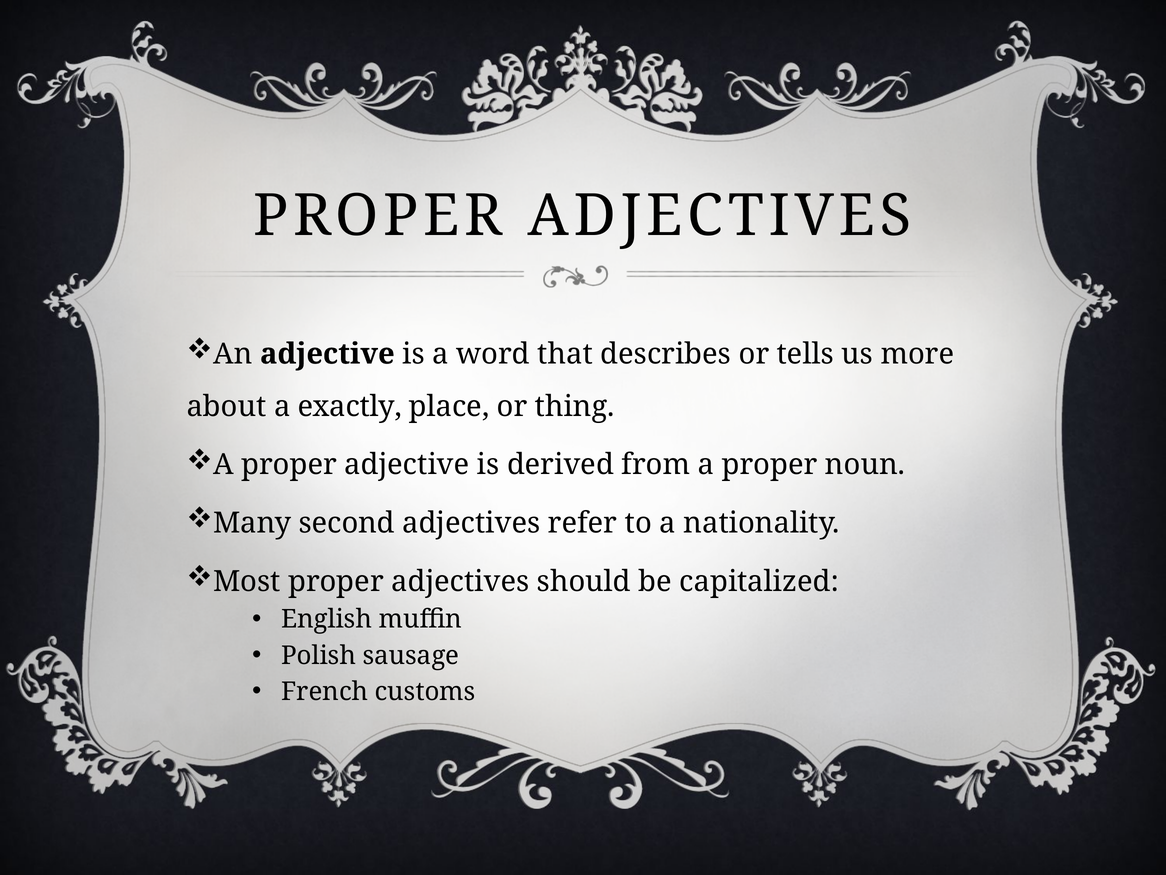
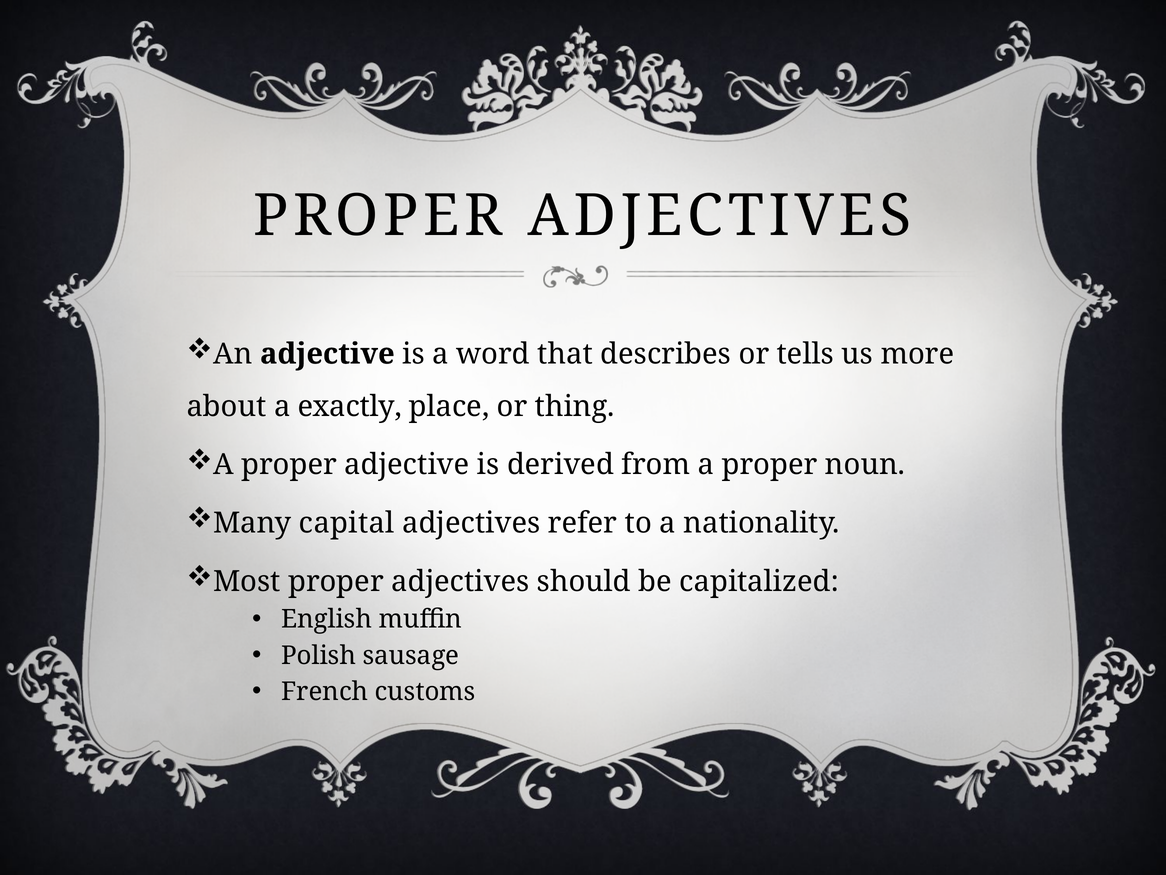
second: second -> capital
